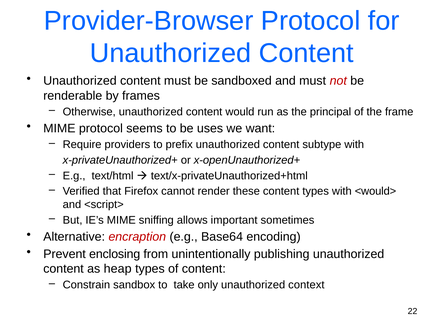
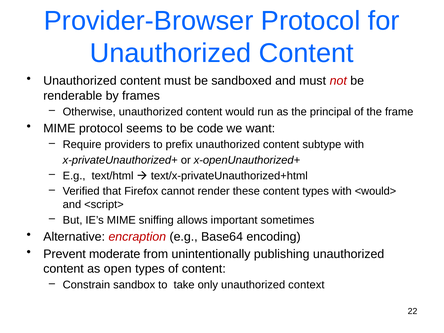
uses: uses -> code
enclosing: enclosing -> moderate
heap: heap -> open
